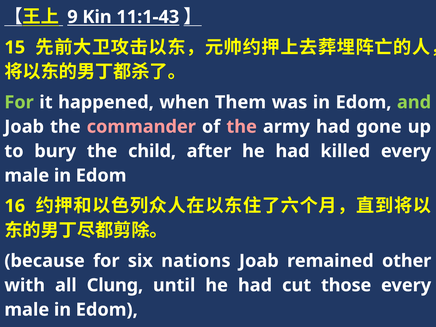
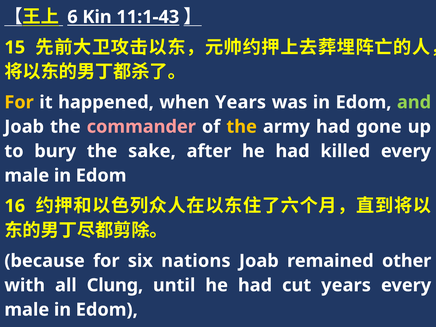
9: 9 -> 6
For at (19, 102) colour: light green -> yellow
when Them: Them -> Years
the at (242, 127) colour: pink -> yellow
child: child -> sake
cut those: those -> years
